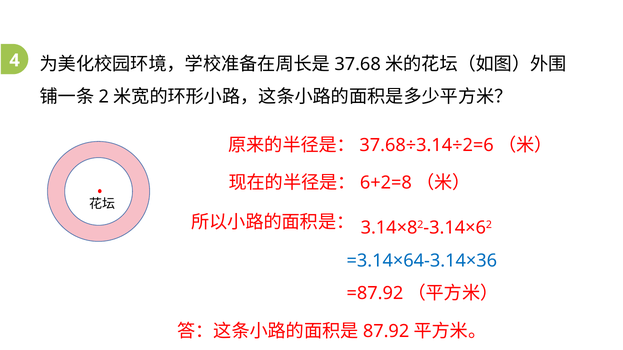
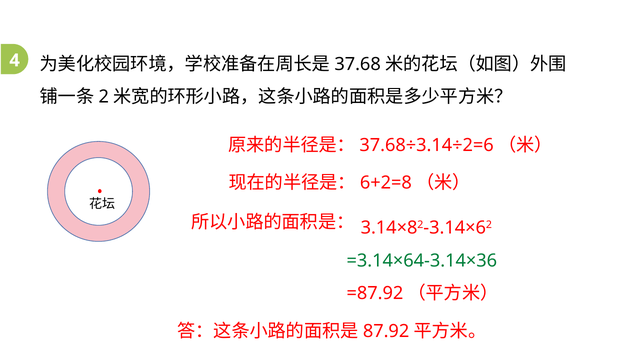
=3.14×64-3.14×36 colour: blue -> green
